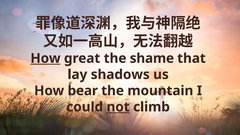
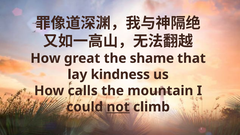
How at (45, 58) underline: present -> none
shadows: shadows -> kindness
bear: bear -> calls
